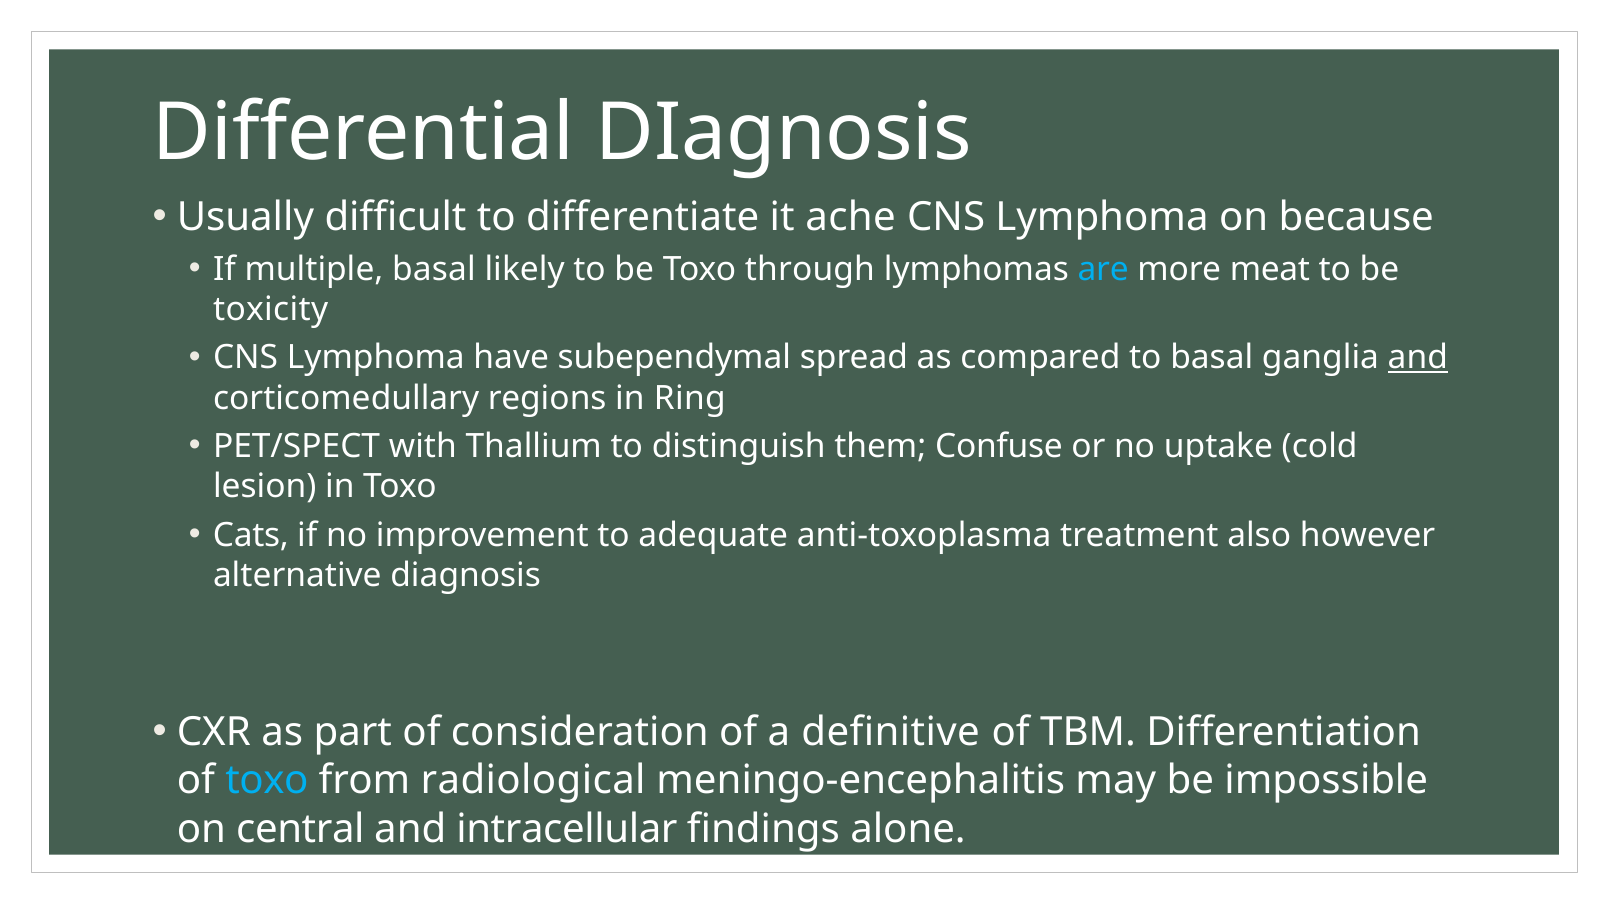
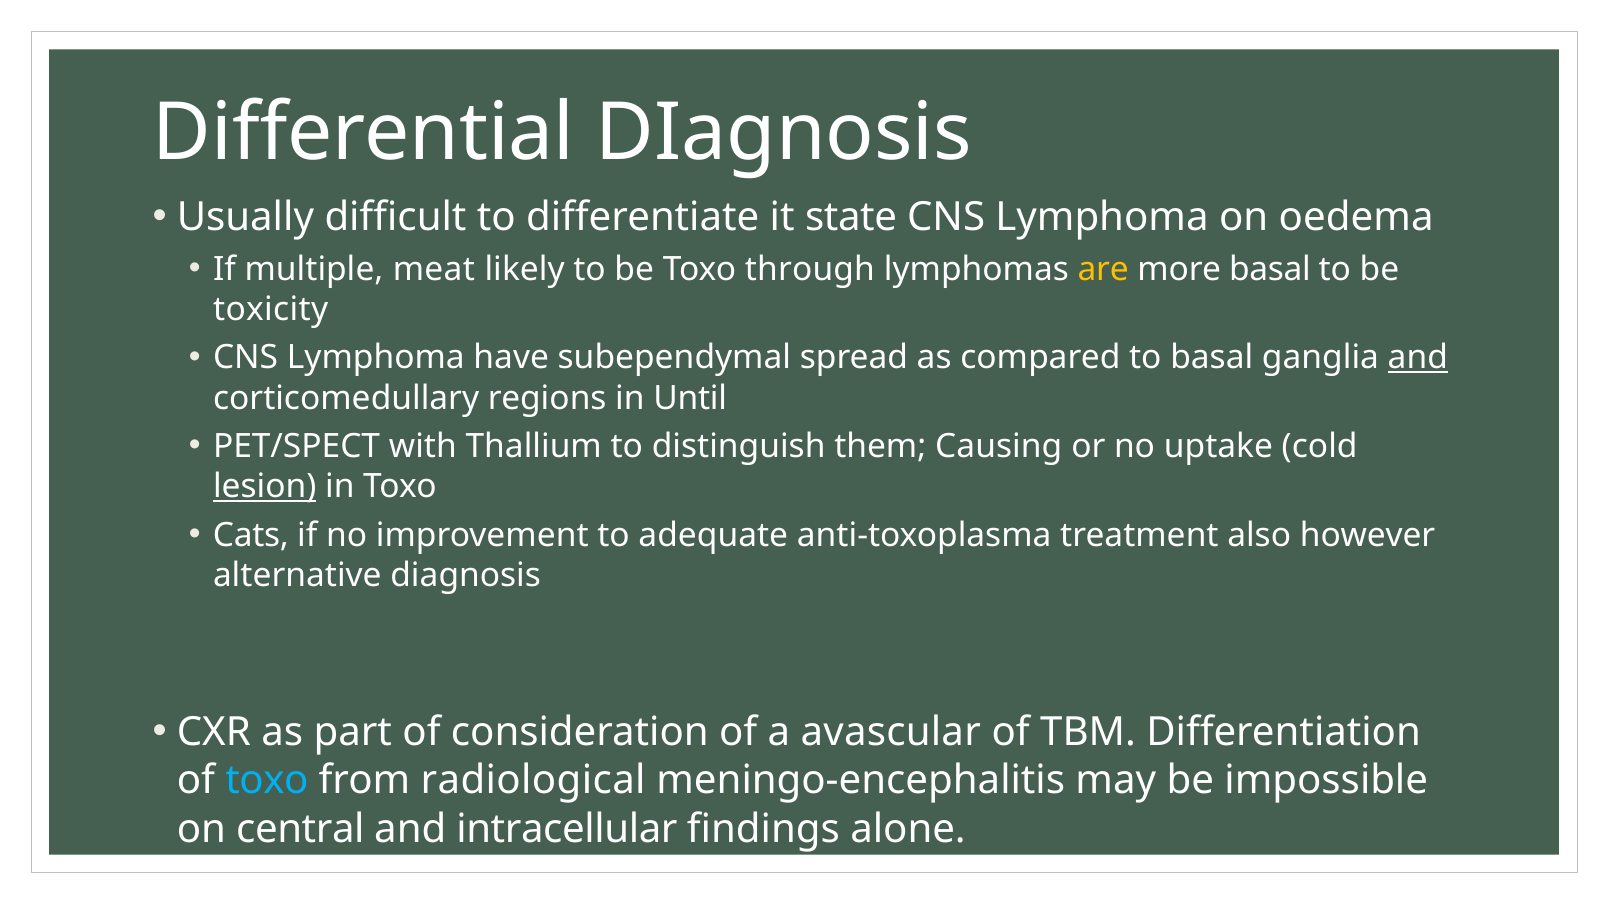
ache: ache -> state
because: because -> oedema
multiple basal: basal -> meat
are colour: light blue -> yellow
more meat: meat -> basal
Ring: Ring -> Until
Confuse: Confuse -> Causing
lesion underline: none -> present
definitive: definitive -> avascular
